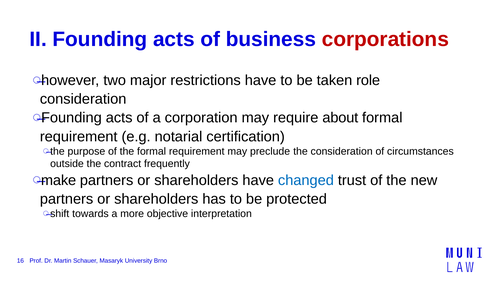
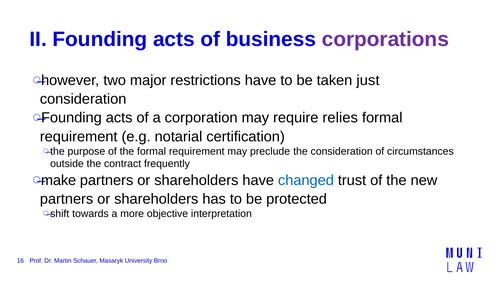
corporations colour: red -> purple
role: role -> just
about: about -> relies
